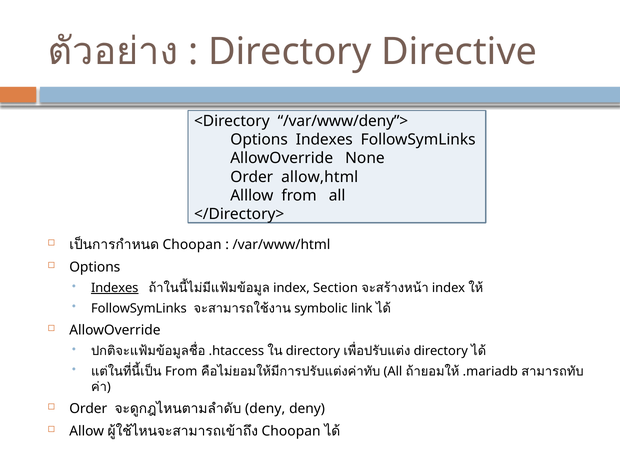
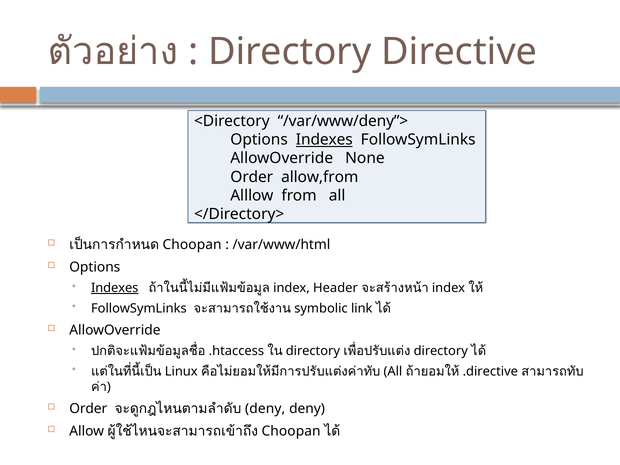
Indexes at (324, 140) underline: none -> present
allow,html: allow,html -> allow,from
Section: Section -> Header
From at (181, 371): From -> Linux
.mariadb: .mariadb -> .directive
